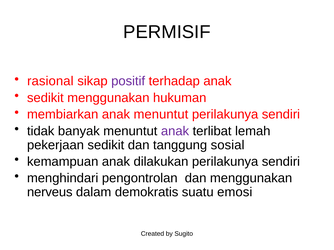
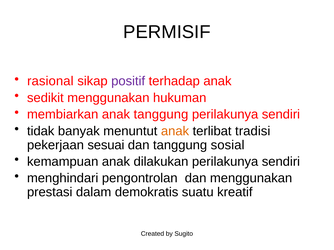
anak menuntut: menuntut -> tanggung
anak at (175, 131) colour: purple -> orange
lemah: lemah -> tradisi
pekerjaan sedikit: sedikit -> sesuai
nerveus: nerveus -> prestasi
emosi: emosi -> kreatif
